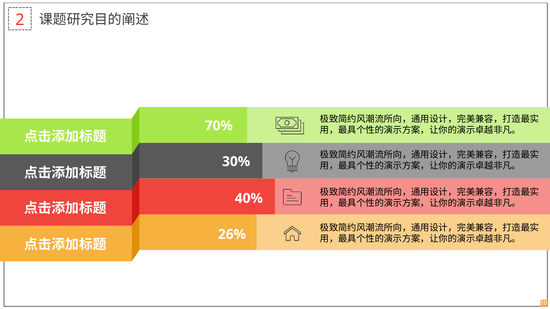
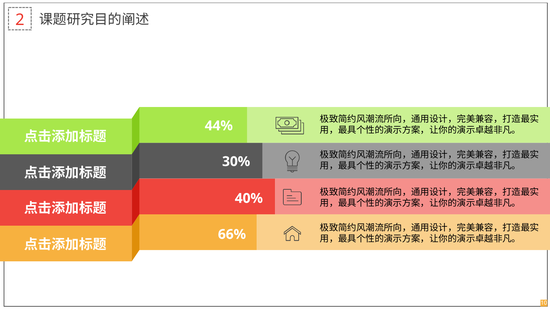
70%: 70% -> 44%
26%: 26% -> 66%
